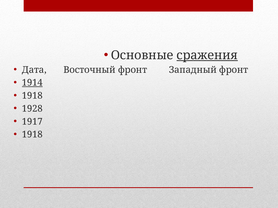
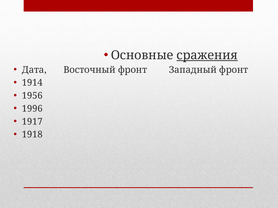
1914 underline: present -> none
1918 at (32, 96): 1918 -> 1956
1928: 1928 -> 1996
